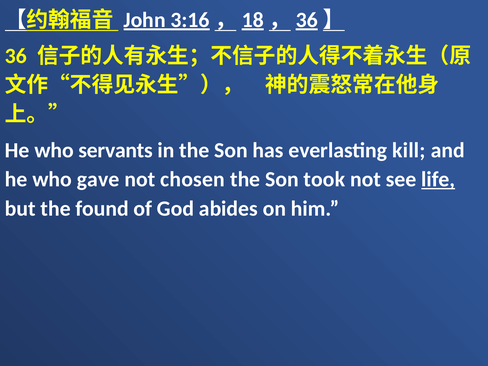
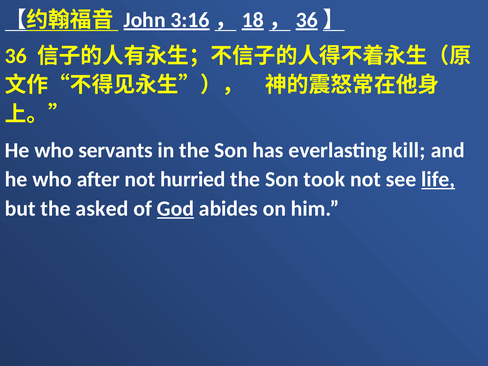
gave: gave -> after
chosen: chosen -> hurried
found: found -> asked
God underline: none -> present
